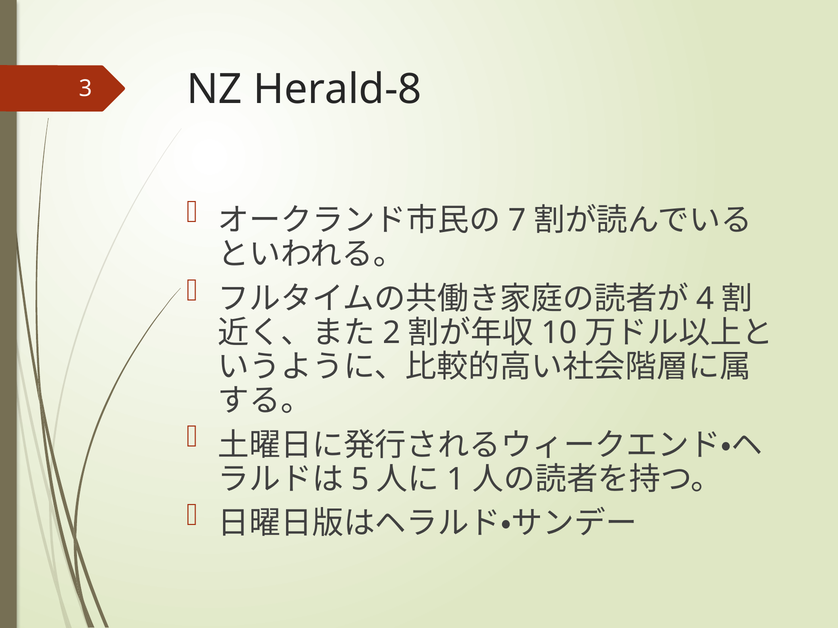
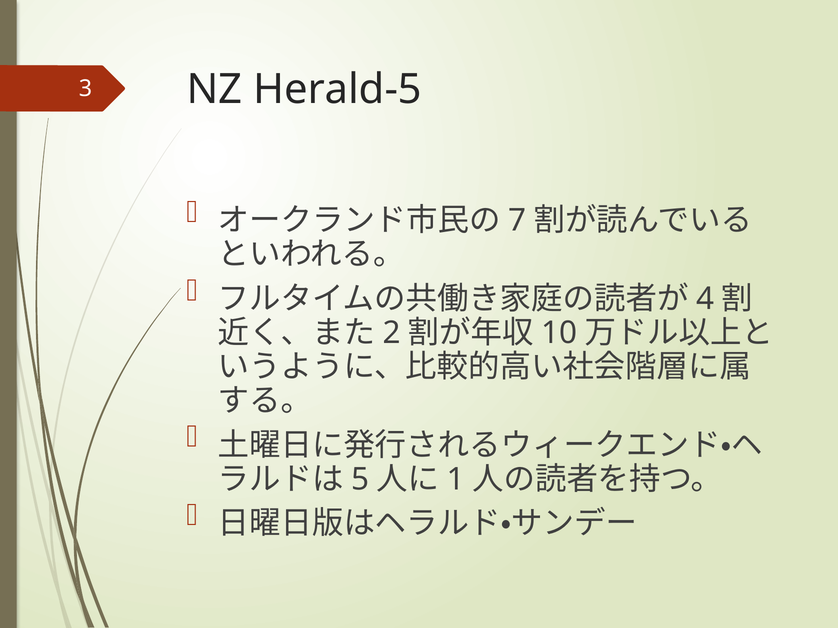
Herald-8: Herald-8 -> Herald-5
